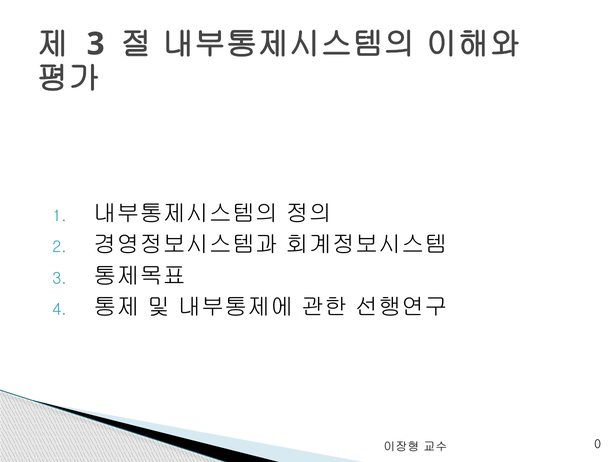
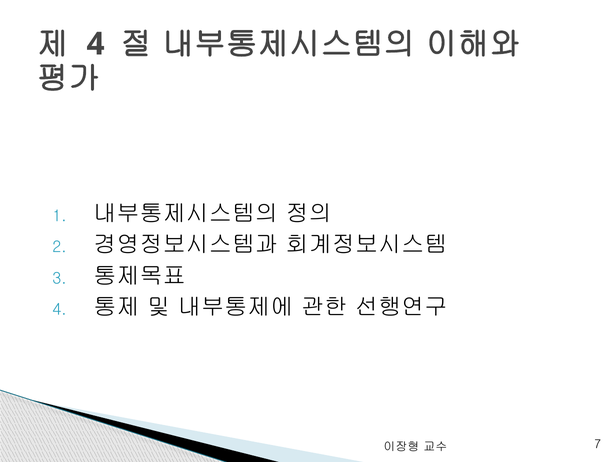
3 at (96, 44): 3 -> 4
0: 0 -> 7
